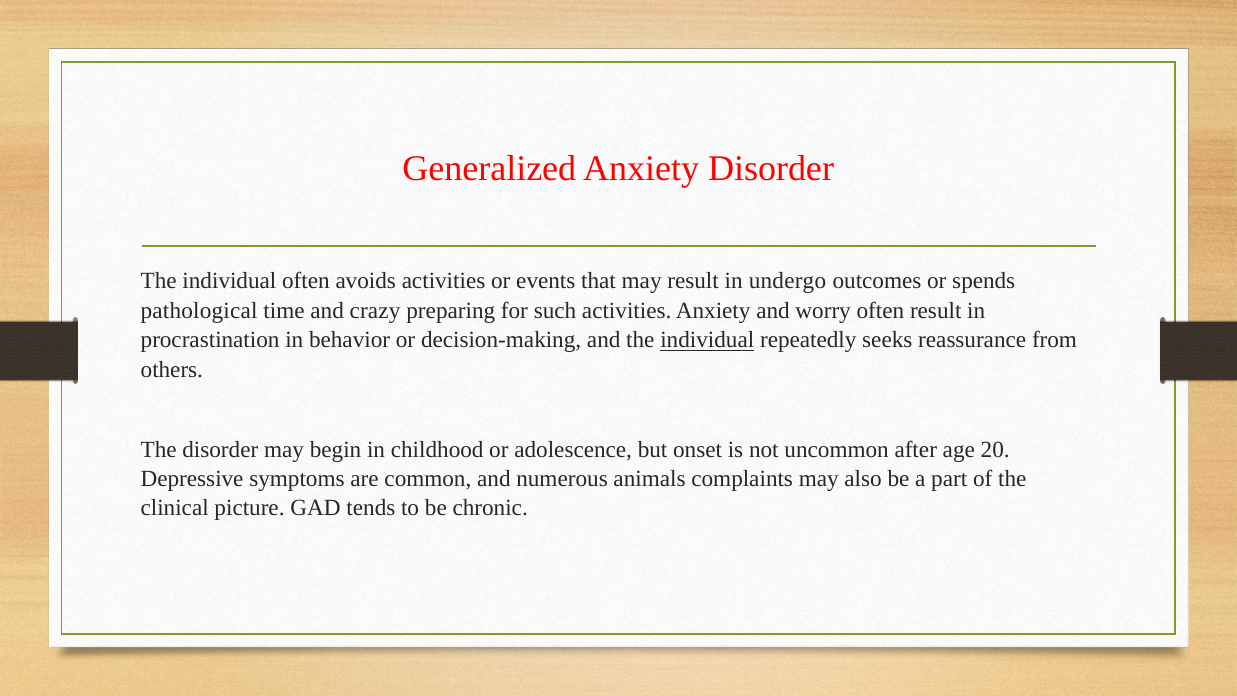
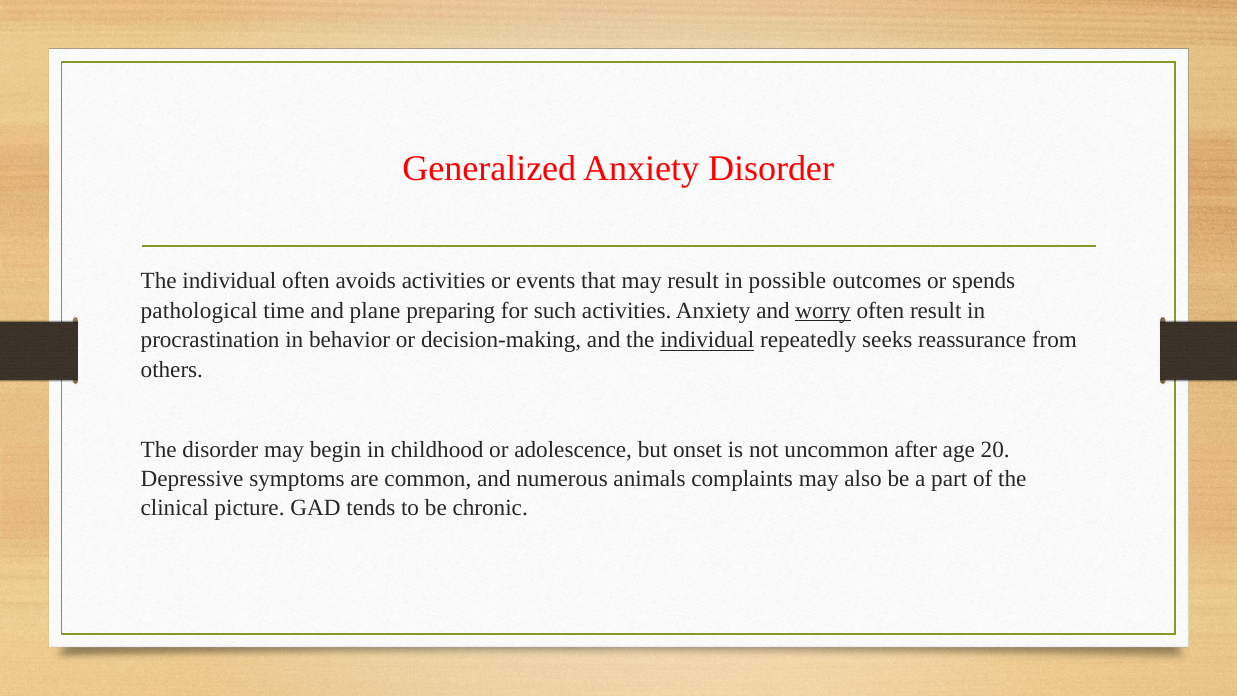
undergo: undergo -> possible
crazy: crazy -> plane
worry underline: none -> present
